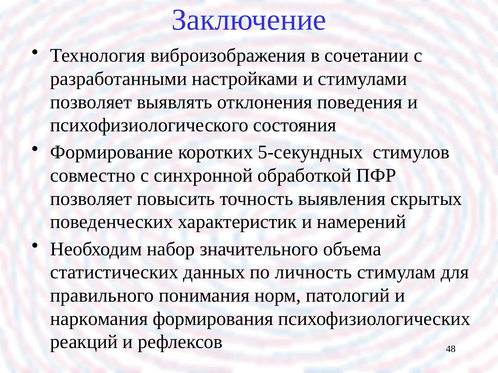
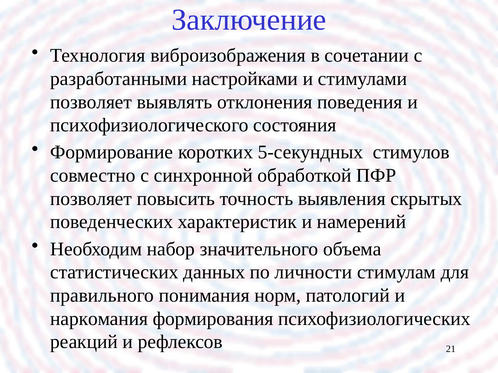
личность: личность -> личности
48: 48 -> 21
